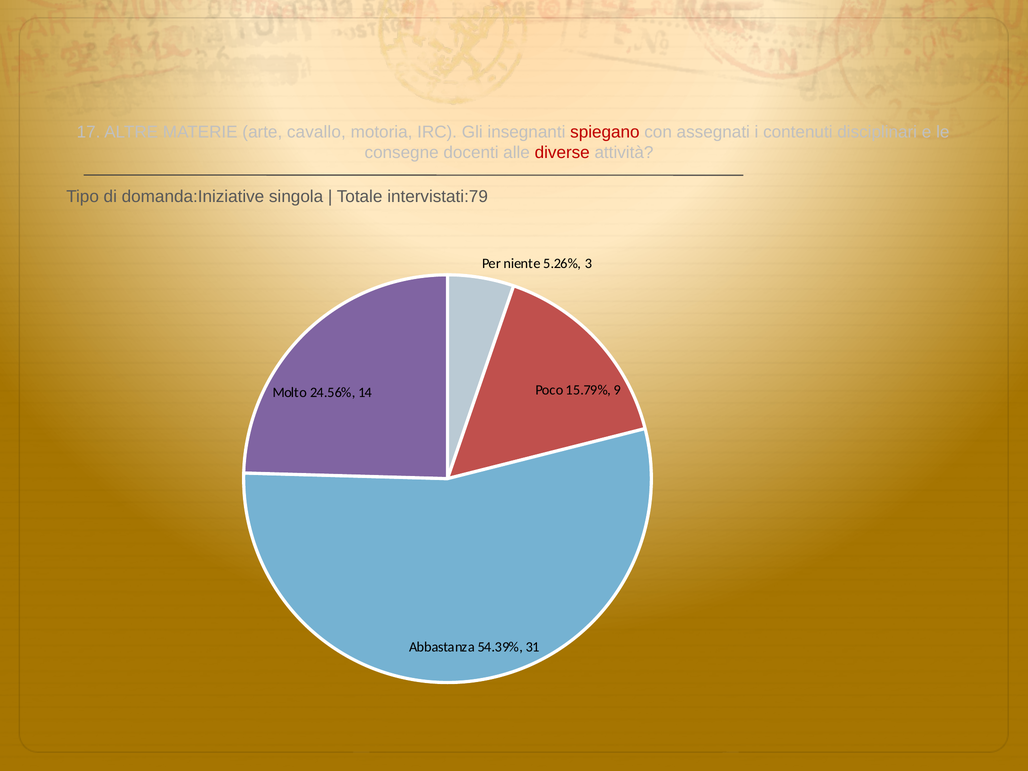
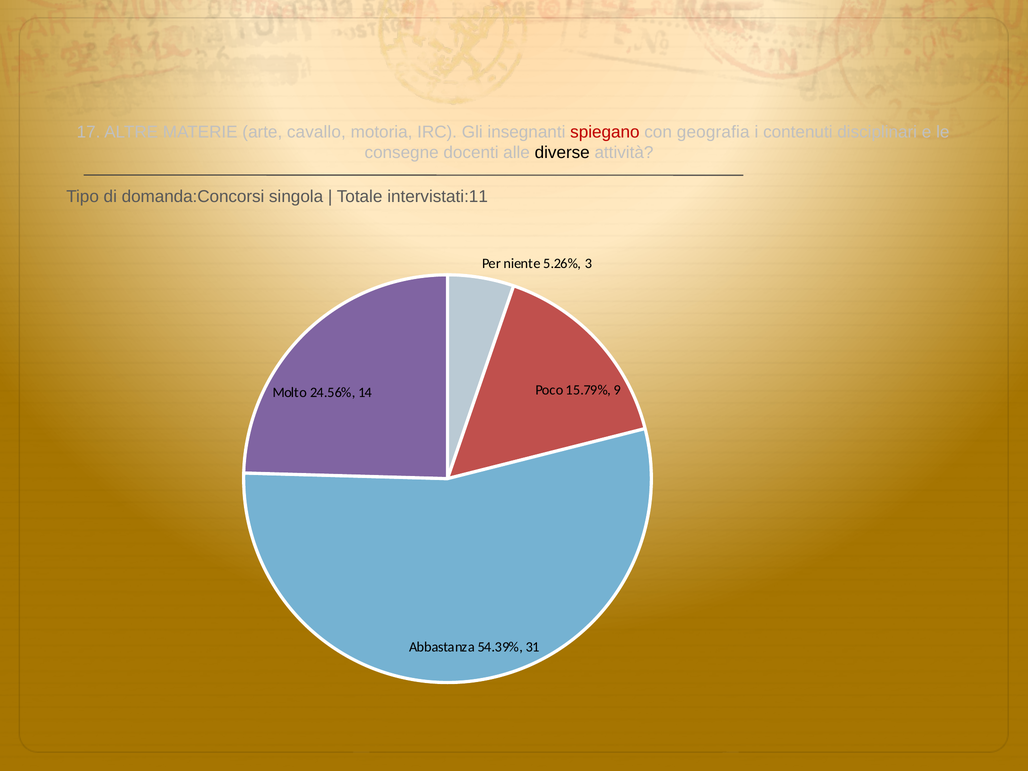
assegnati: assegnati -> geografia
diverse colour: red -> black
domanda:Iniziative: domanda:Iniziative -> domanda:Concorsi
intervistati:79: intervistati:79 -> intervistati:11
